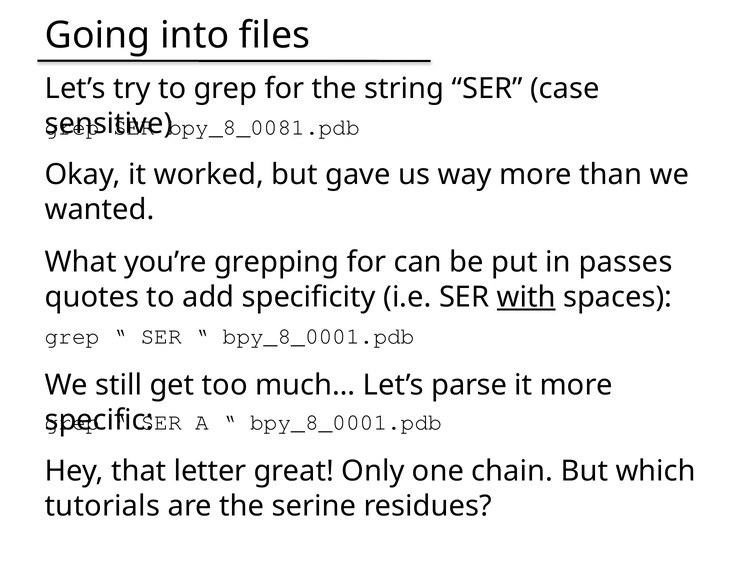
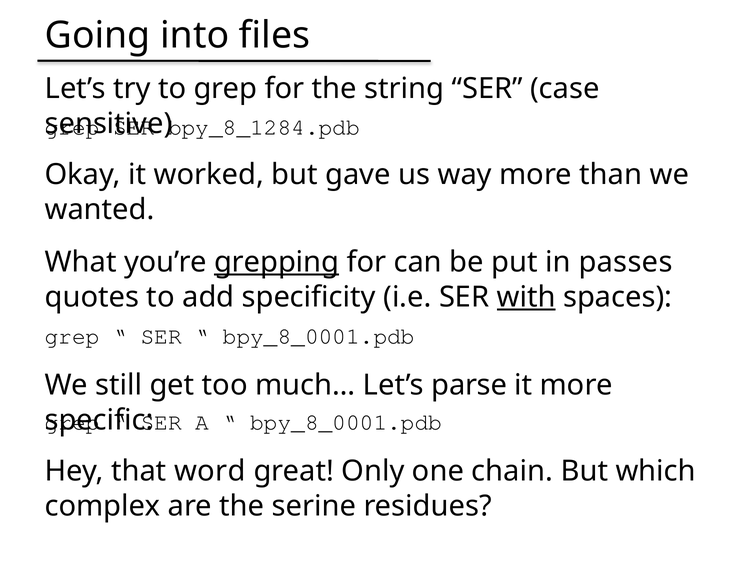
bpy_8_0081.pdb: bpy_8_0081.pdb -> bpy_8_1284.pdb
grepping underline: none -> present
letter: letter -> word
tutorials: tutorials -> complex
